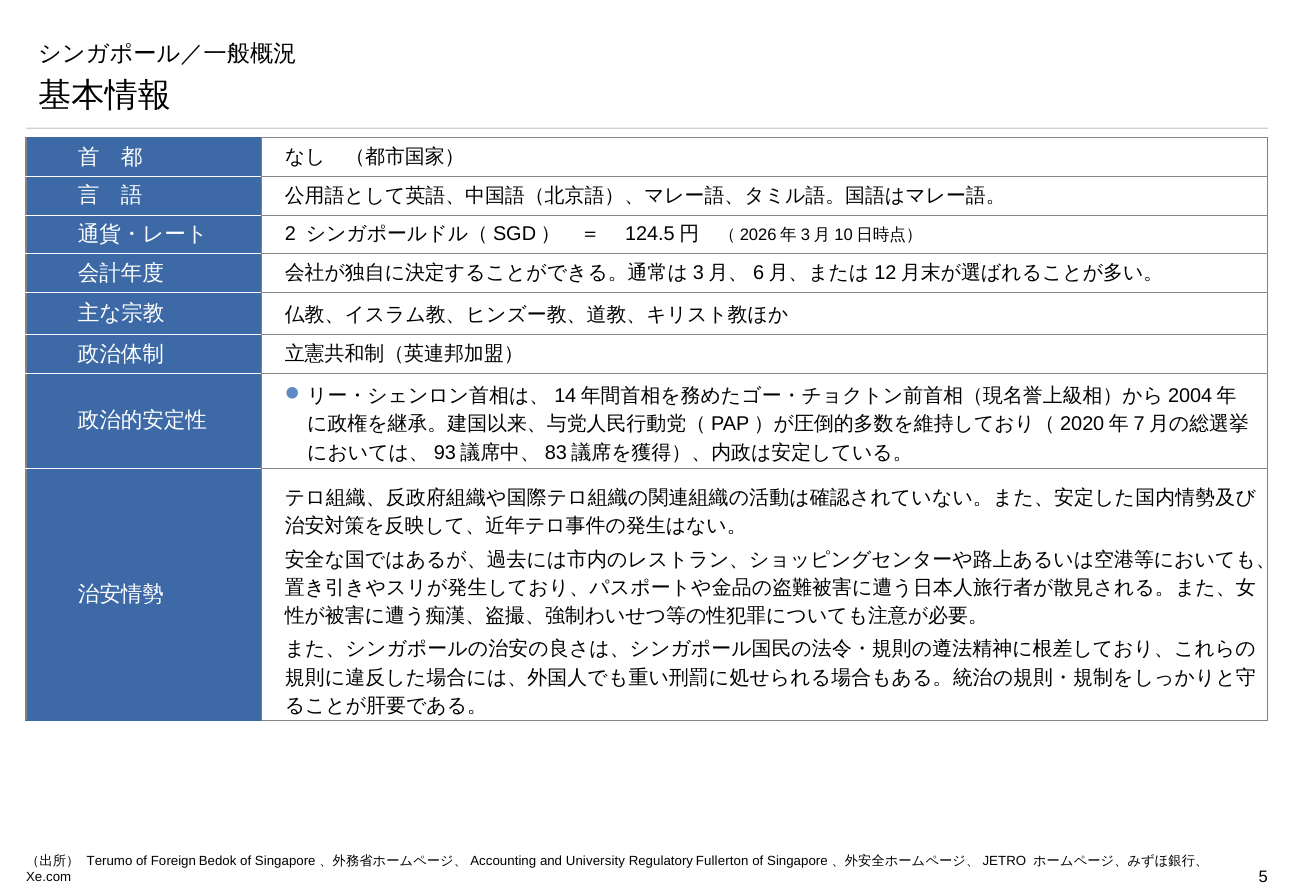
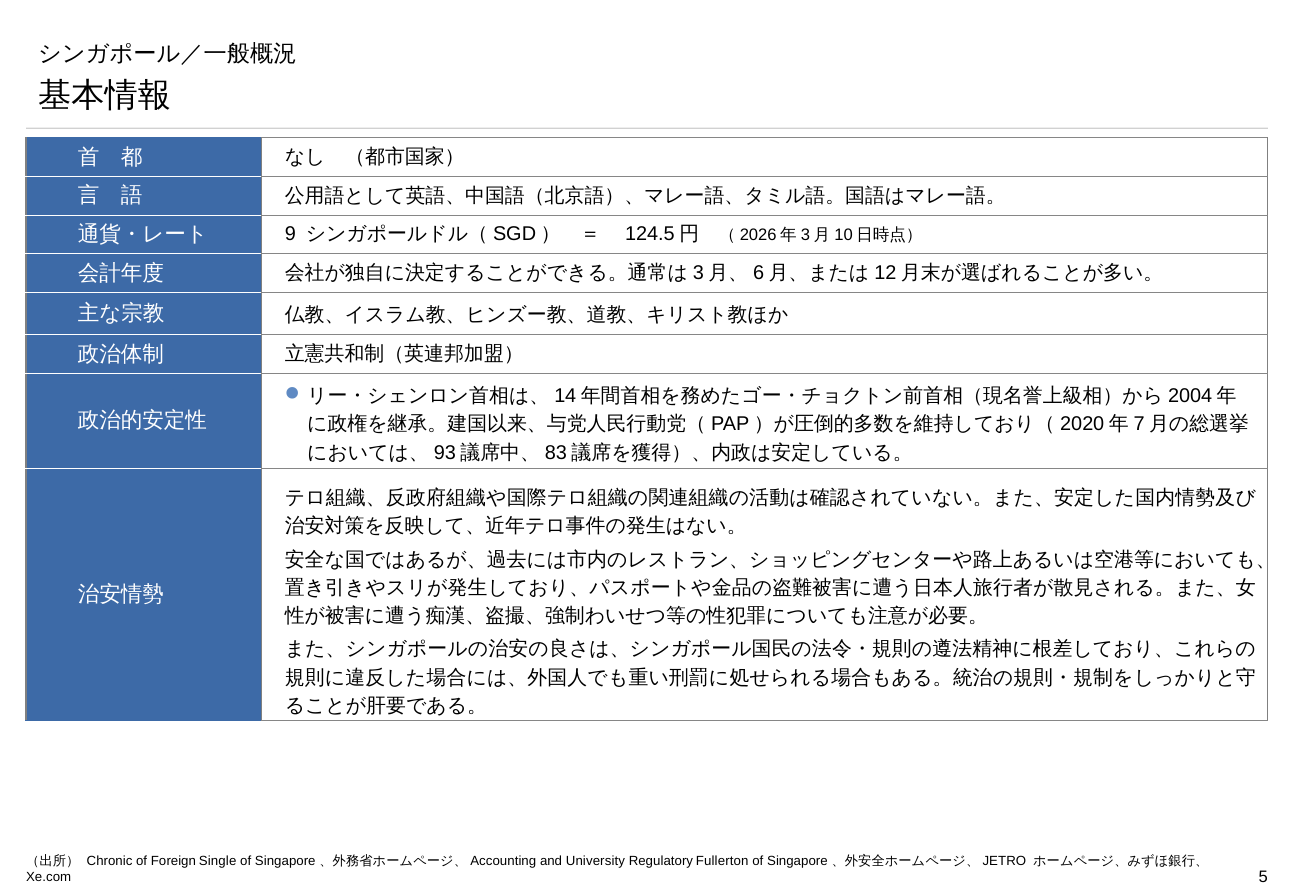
2: 2 -> 9
Terumo: Terumo -> Chronic
Bedok: Bedok -> Single
